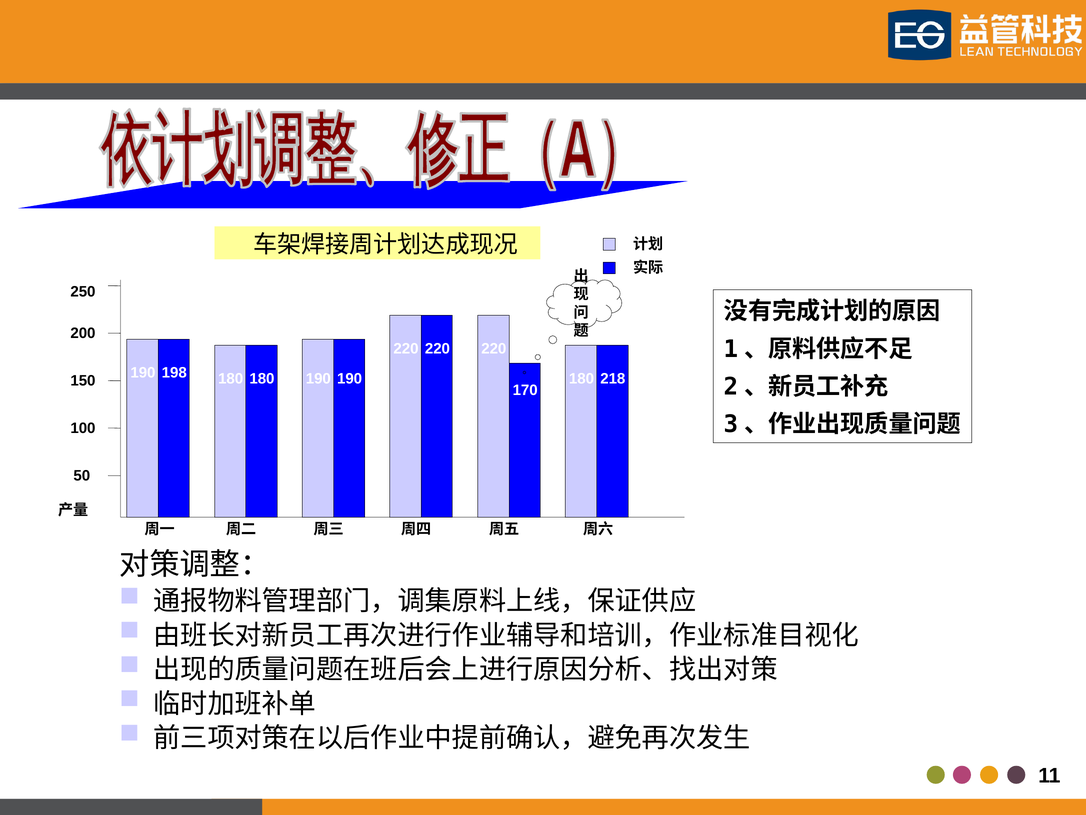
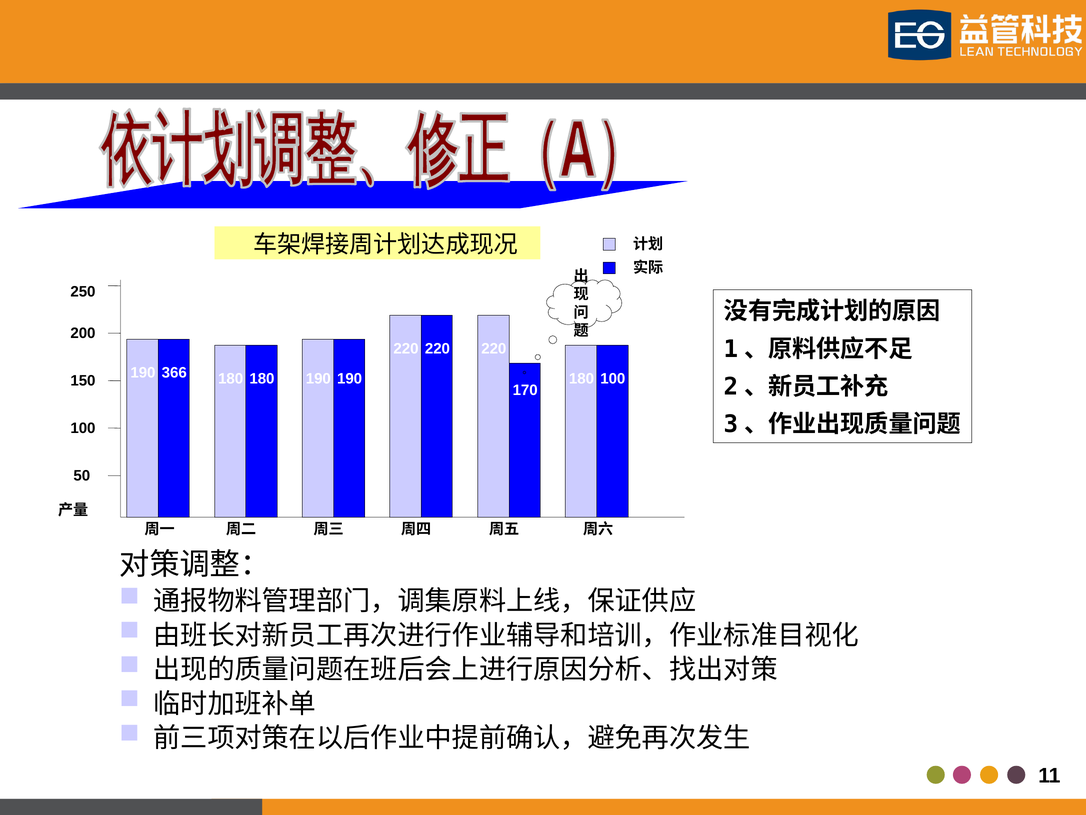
198: 198 -> 366
180 218: 218 -> 100
